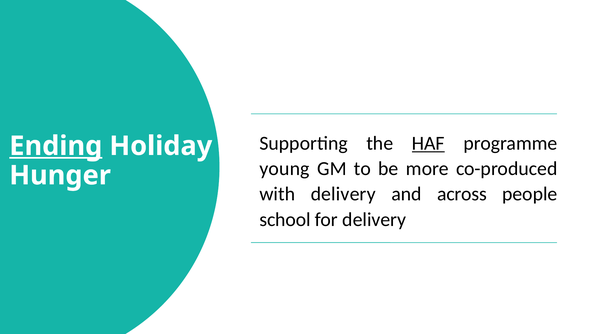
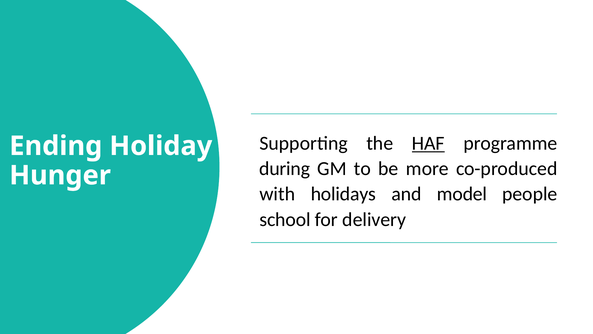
Ending underline: present -> none
young: young -> during
with delivery: delivery -> holidays
across: across -> model
